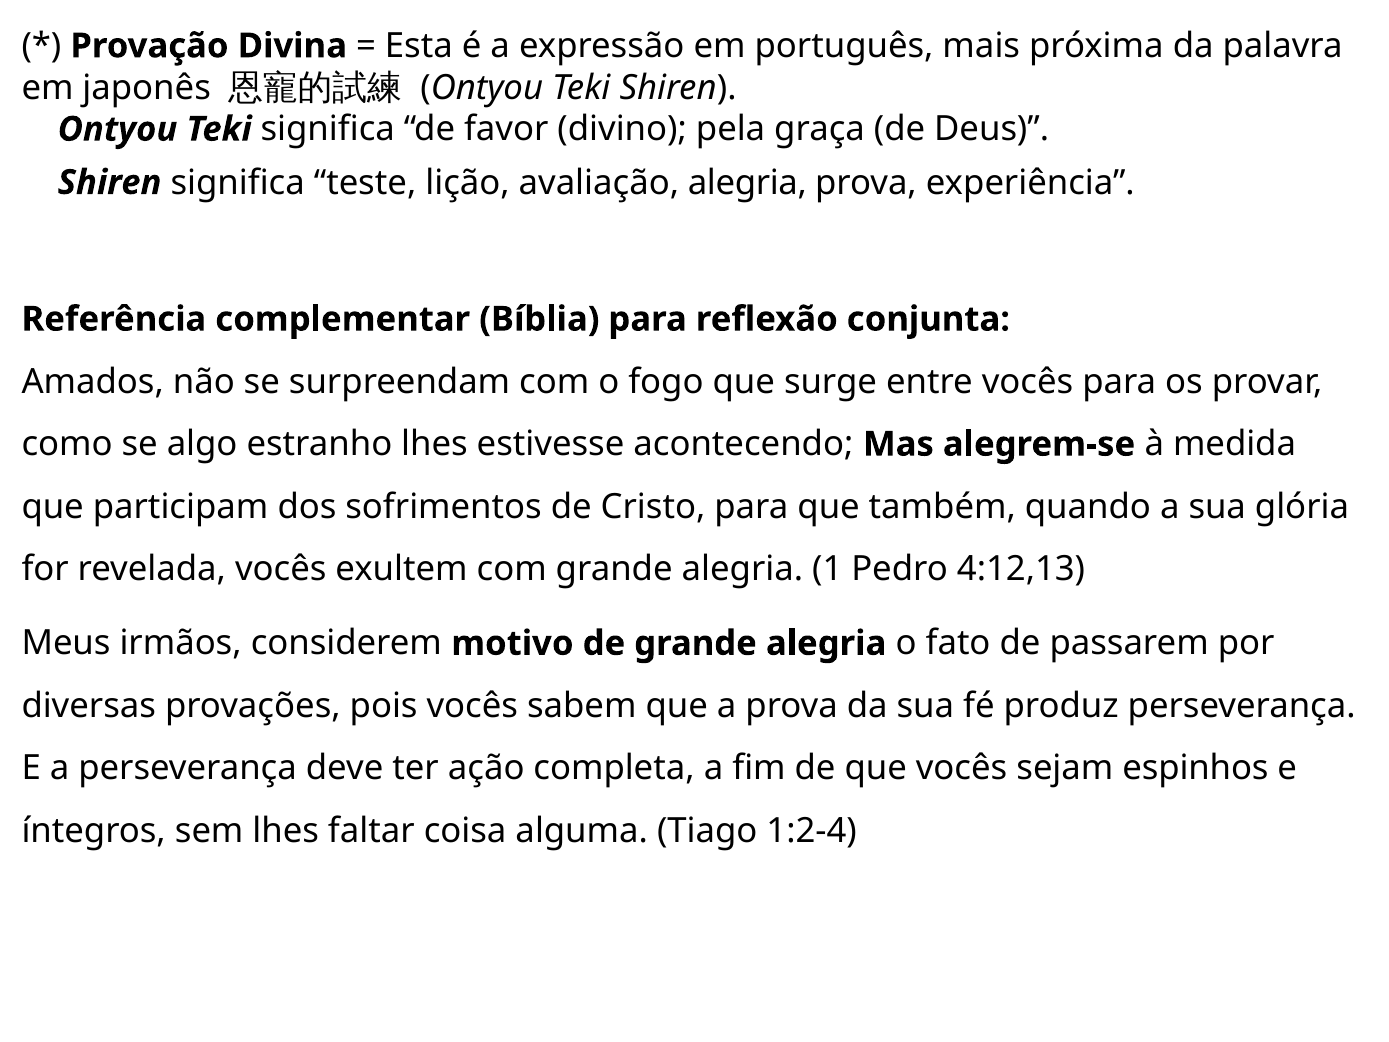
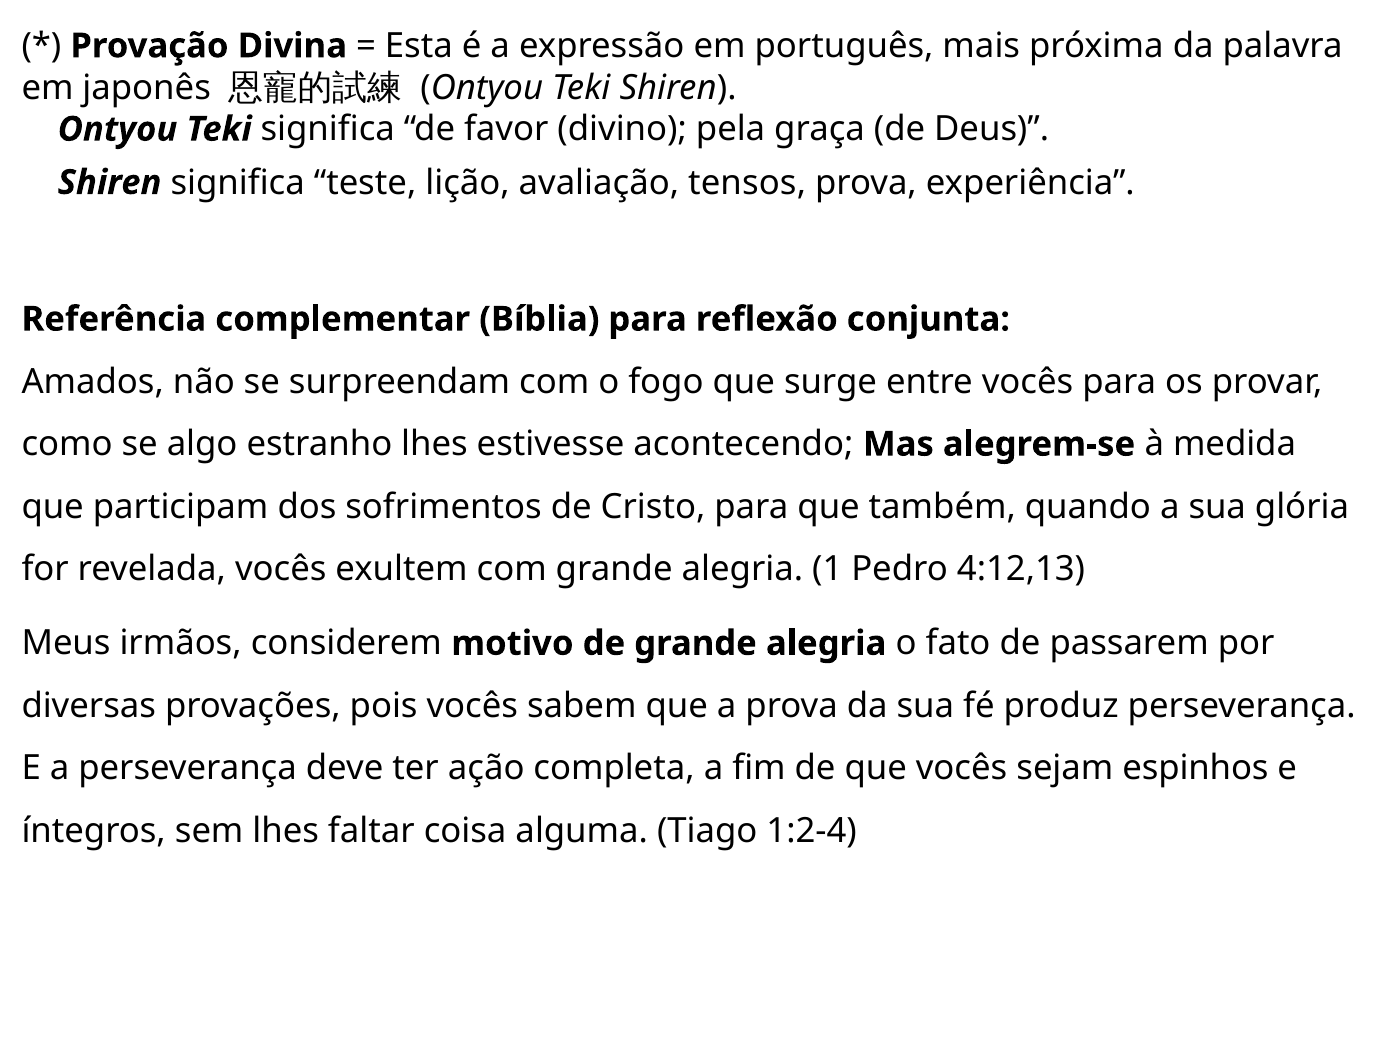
avaliação alegria: alegria -> tensos
